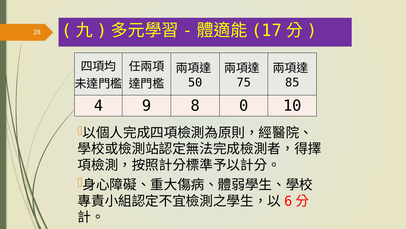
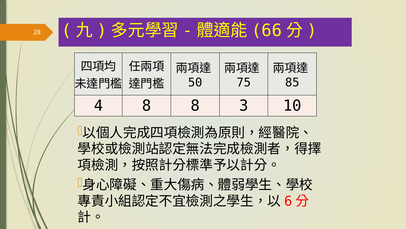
17: 17 -> 66
4 9: 9 -> 8
0: 0 -> 3
